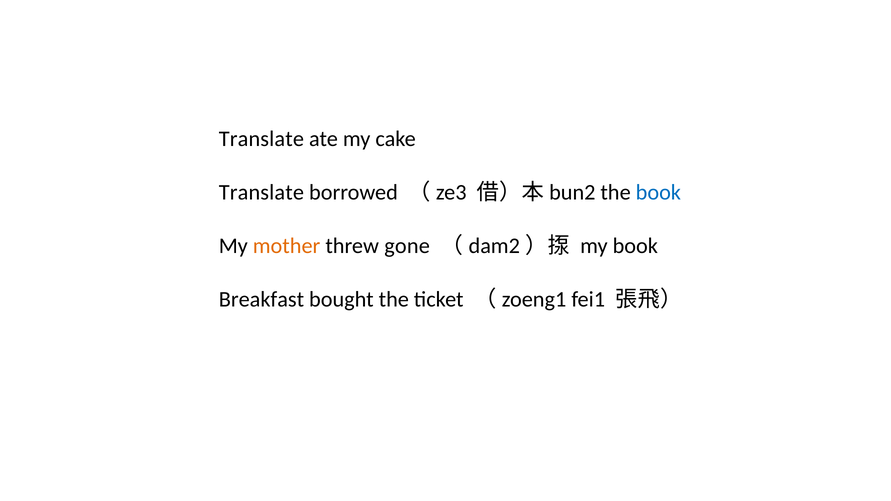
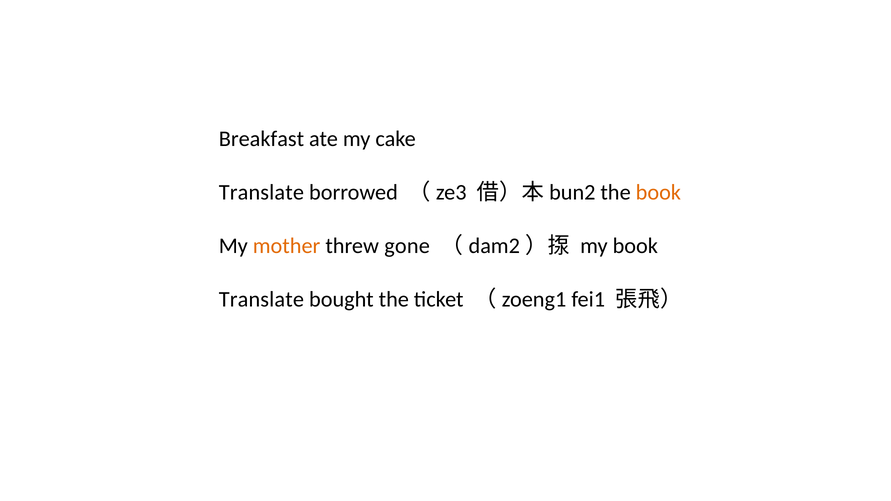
Translate at (261, 139): Translate -> Breakfast
book at (658, 193) colour: blue -> orange
Breakfast at (261, 300): Breakfast -> Translate
